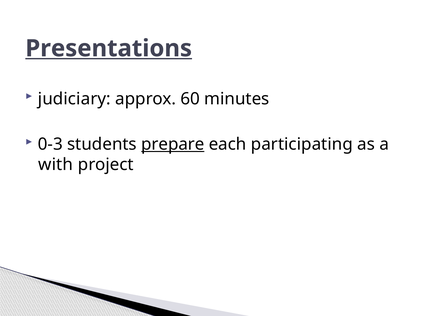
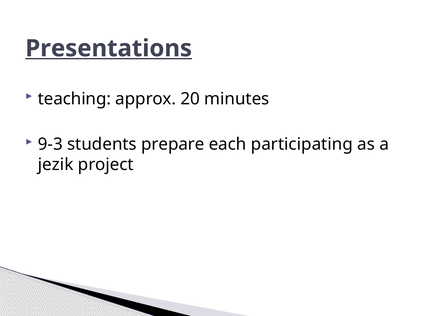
judiciary: judiciary -> teaching
60: 60 -> 20
0-3: 0-3 -> 9-3
prepare underline: present -> none
with: with -> jezik
